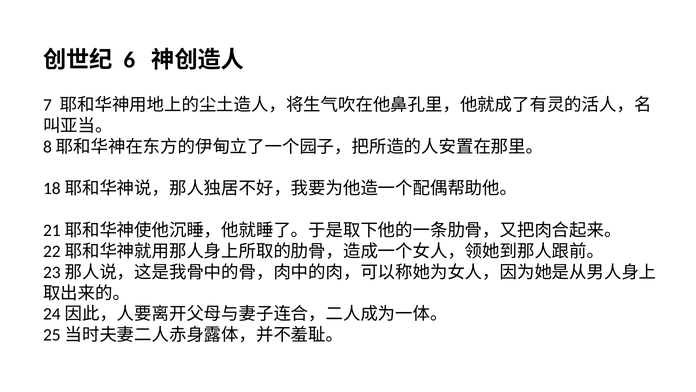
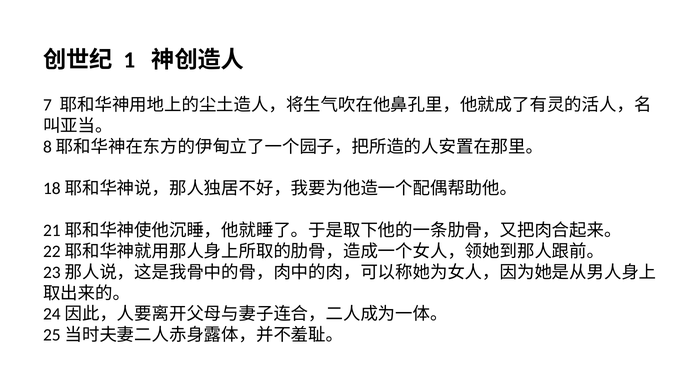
6: 6 -> 1
